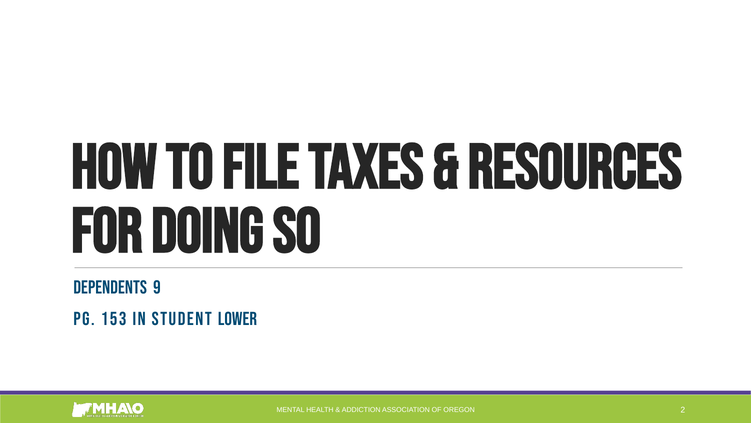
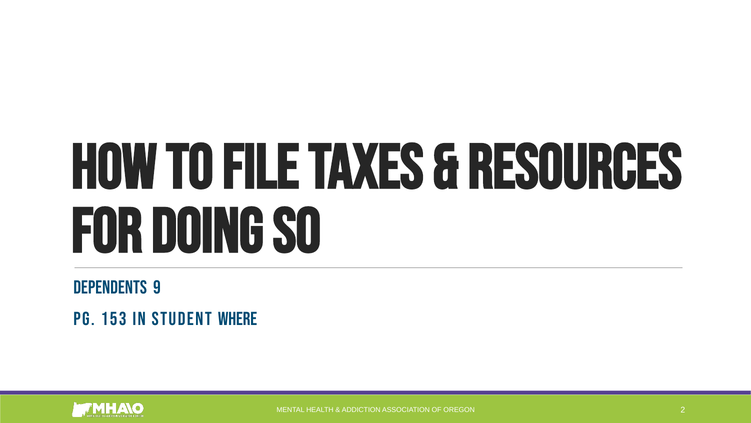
LOWER: LOWER -> WHERE
